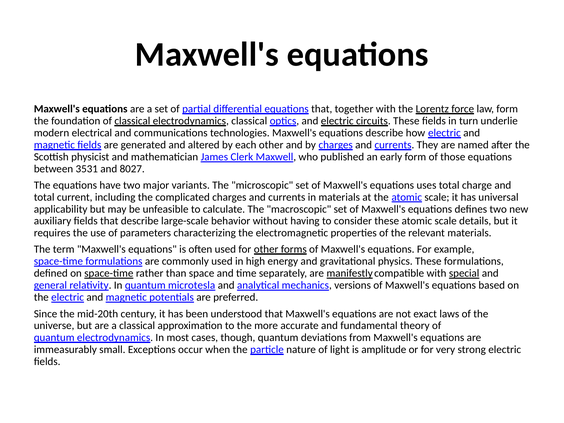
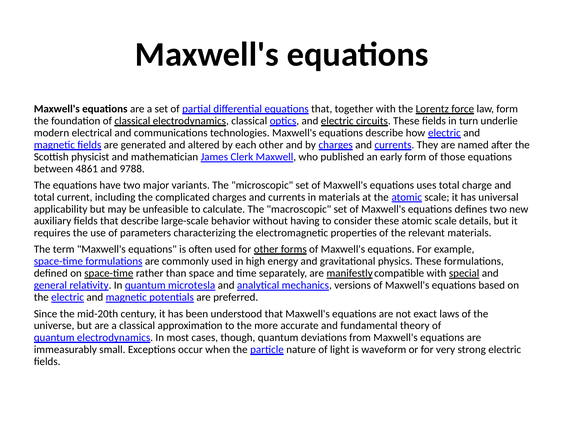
3531: 3531 -> 4861
8027: 8027 -> 9788
amplitude: amplitude -> waveform
